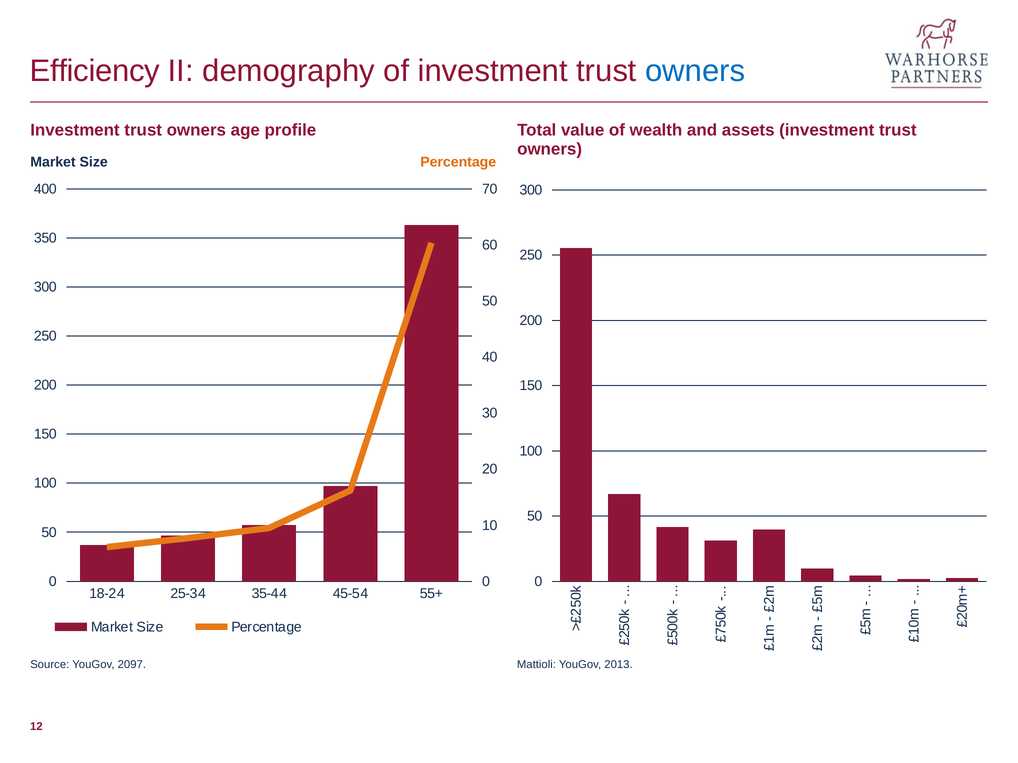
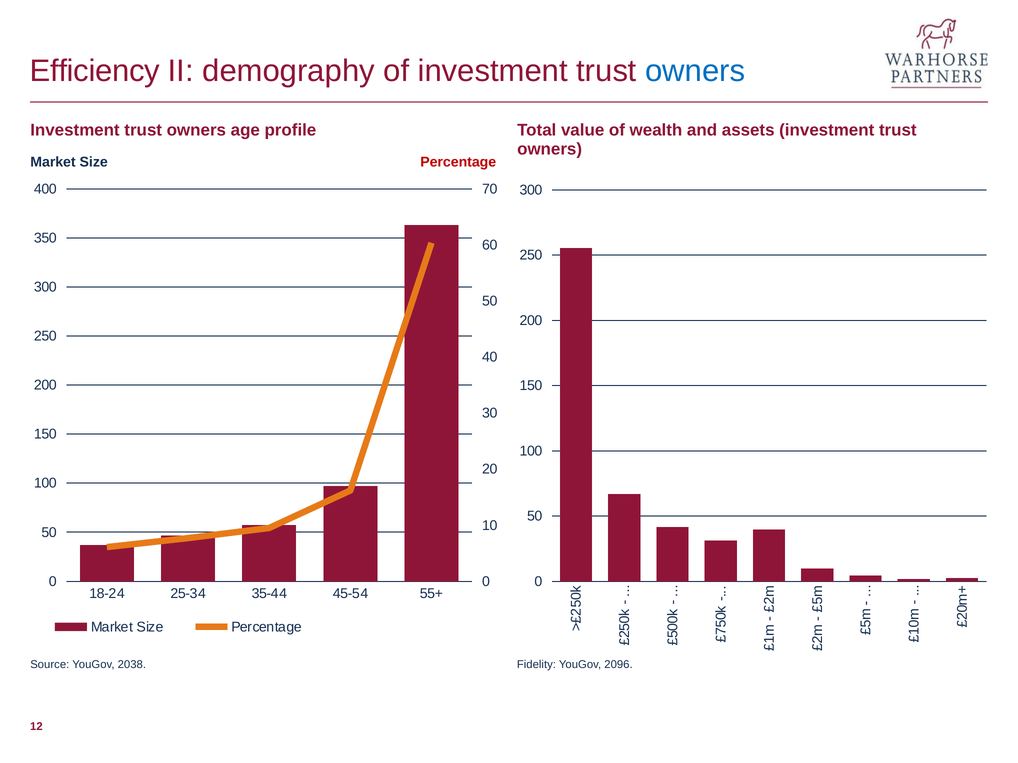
Percentage at (458, 162) colour: orange -> red
2097: 2097 -> 2038
Mattioli: Mattioli -> Fidelity
2013: 2013 -> 2096
